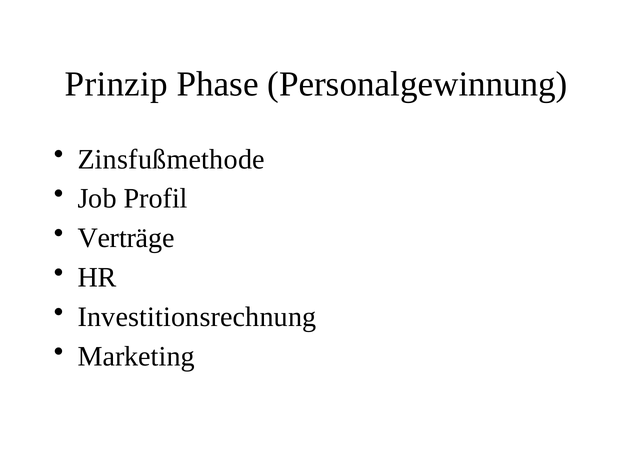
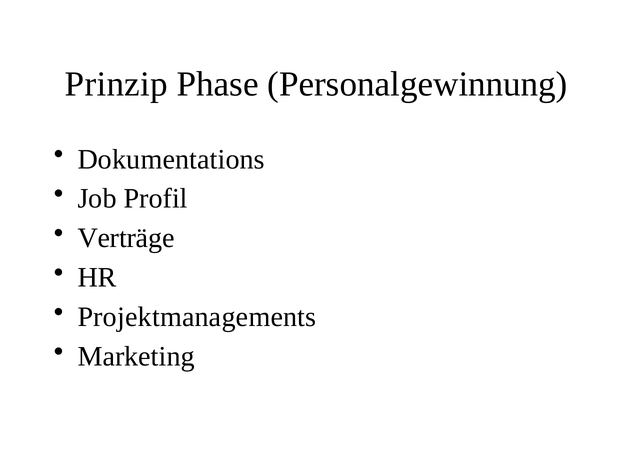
Zinsfußmethode: Zinsfußmethode -> Dokumentations
Investitionsrechnung: Investitionsrechnung -> Projektmanagements
